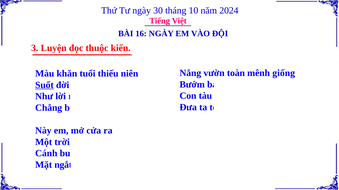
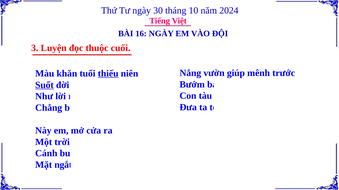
kiến: kiến -> cuối
toàn: toàn -> giúp
giống: giống -> trước
thiếu underline: none -> present
